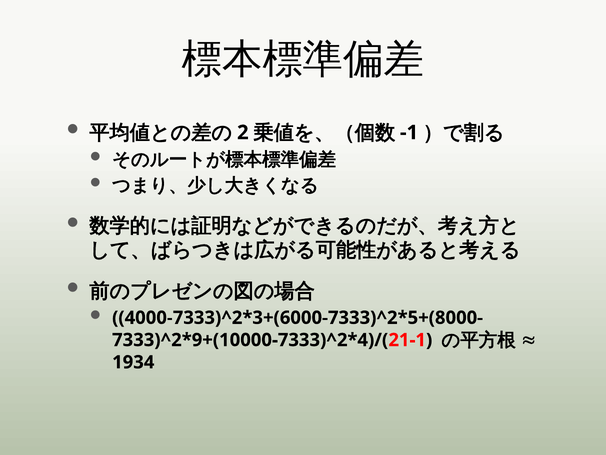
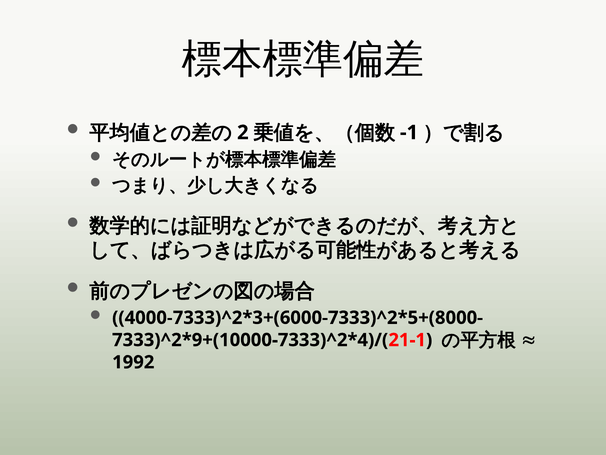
1934: 1934 -> 1992
